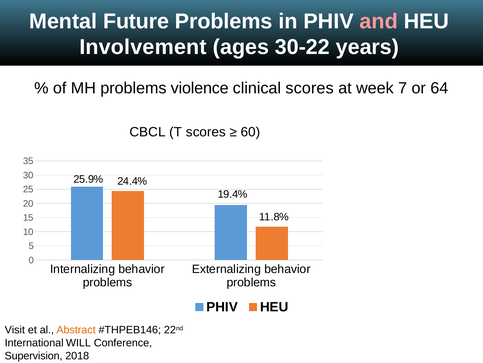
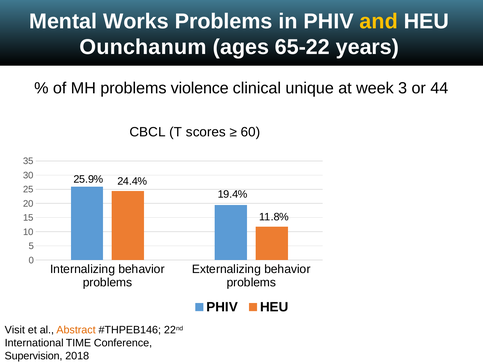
Future: Future -> Works
and colour: pink -> yellow
Involvement: Involvement -> Ounchanum
30-22: 30-22 -> 65-22
clinical scores: scores -> unique
7: 7 -> 3
64: 64 -> 44
WILL: WILL -> TIME
